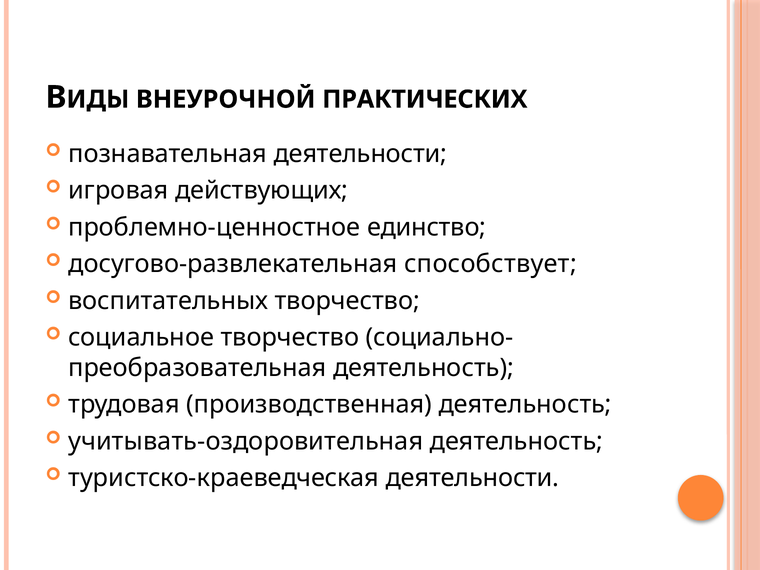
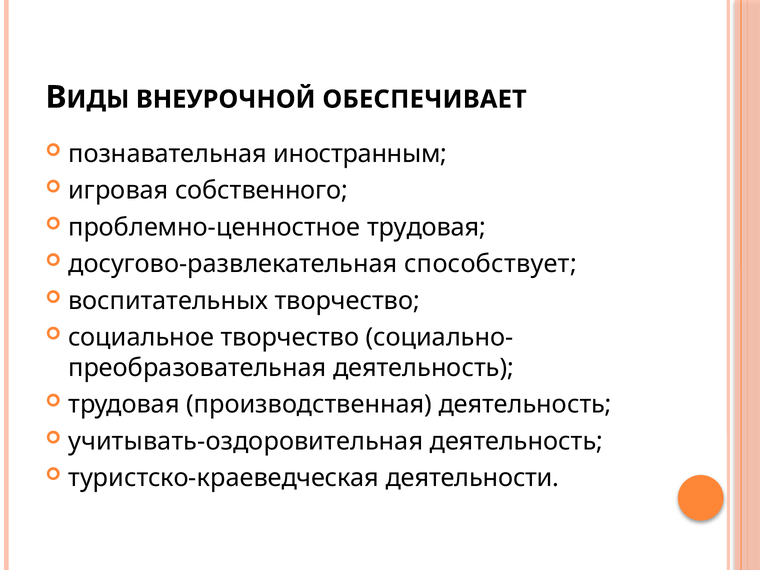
ПРАКТИЧЕСКИХ: ПРАКТИЧЕСКИХ -> ОБЕСПЕЧИВАЕТ
познавательная деятельности: деятельности -> иностранным
действующих: действующих -> собственного
проблемно-ценностное единство: единство -> трудовая
